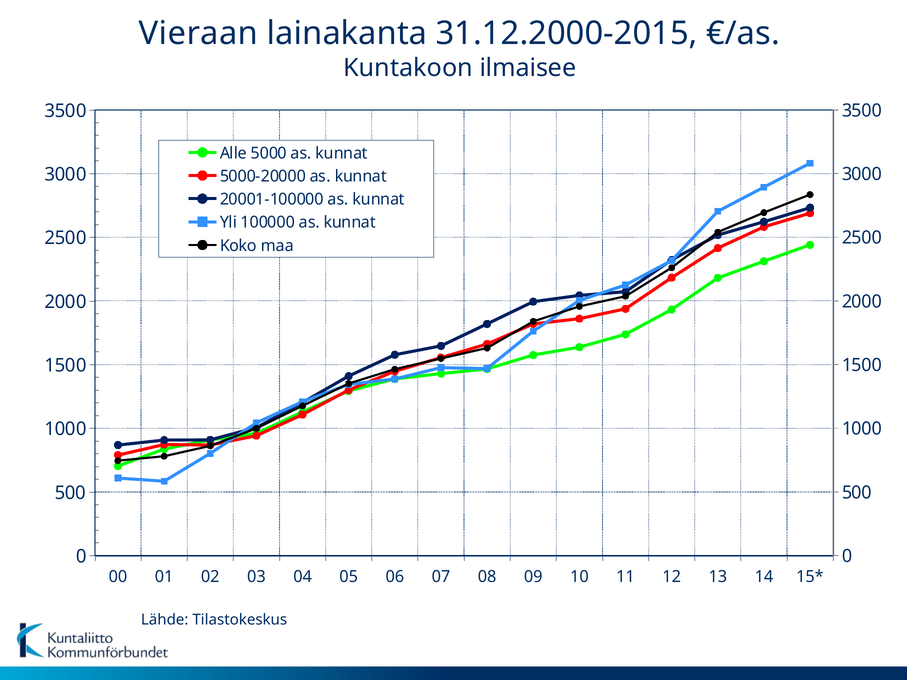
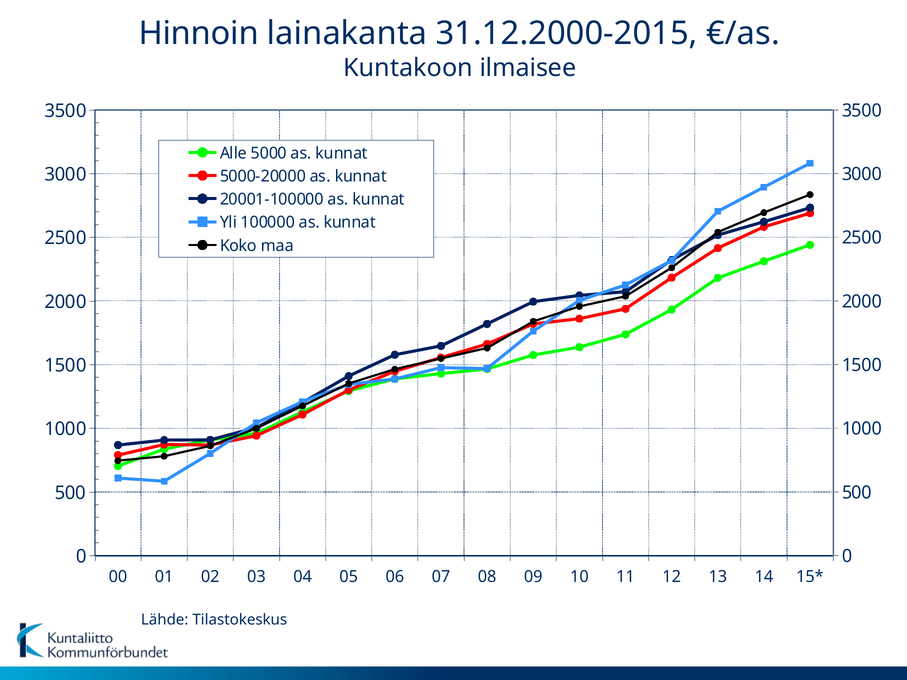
Vieraan: Vieraan -> Hinnoin
